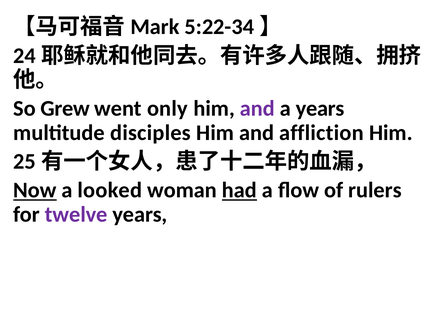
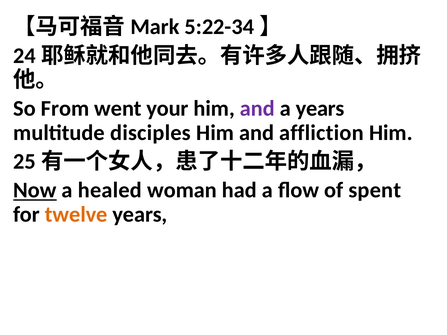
Grew: Grew -> From
only: only -> your
looked: looked -> healed
had underline: present -> none
rulers: rulers -> spent
twelve colour: purple -> orange
